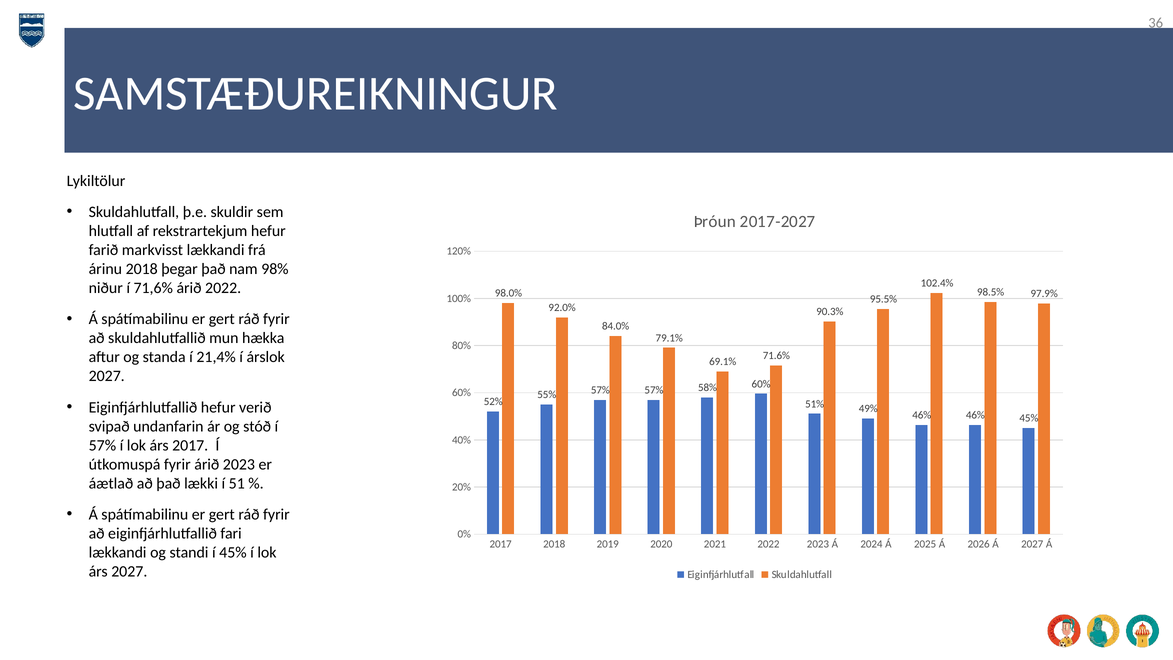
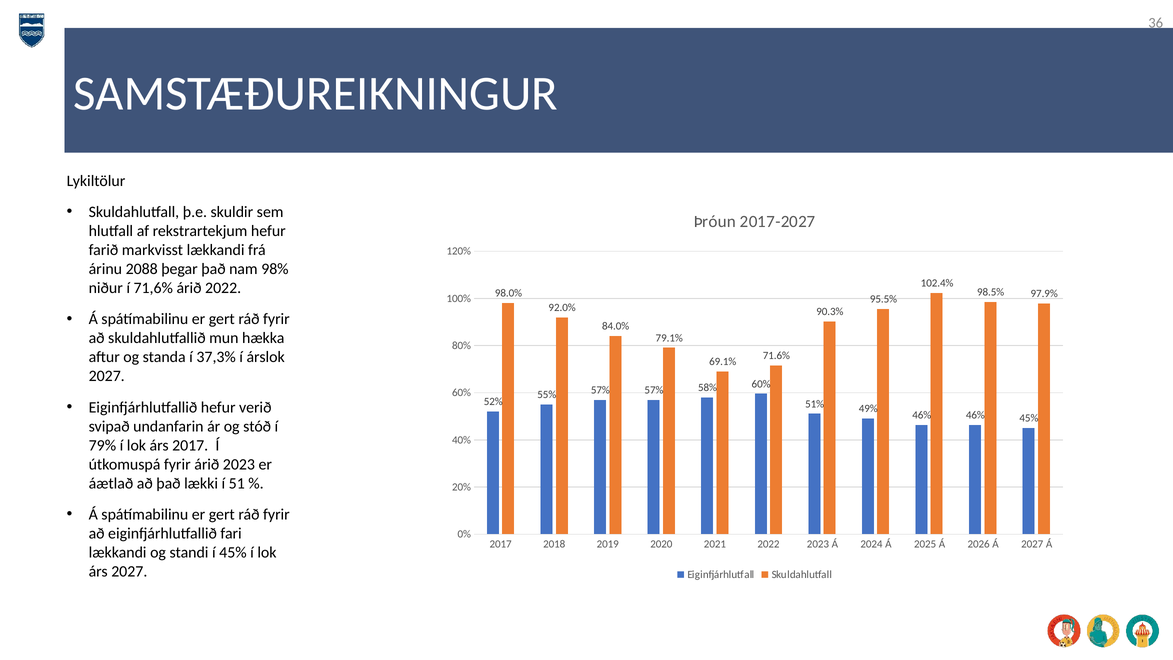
árinu 2018: 2018 -> 2088
21,4%: 21,4% -> 37,3%
57% at (102, 445): 57% -> 79%
